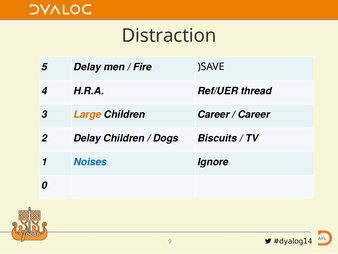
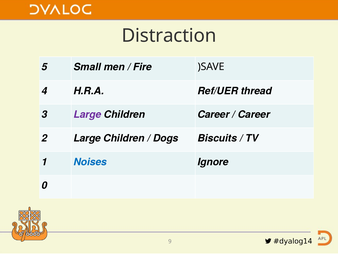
5 Delay: Delay -> Small
Large at (87, 114) colour: orange -> purple
2 Delay: Delay -> Large
